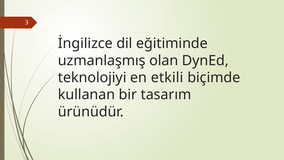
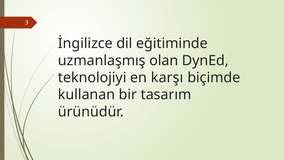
etkili: etkili -> karşı
